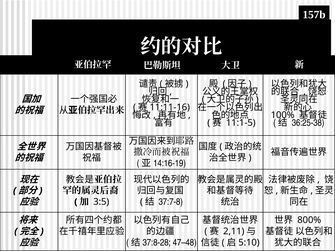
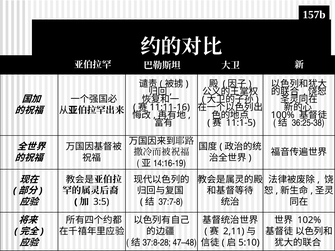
800%: 800% -> 102%
